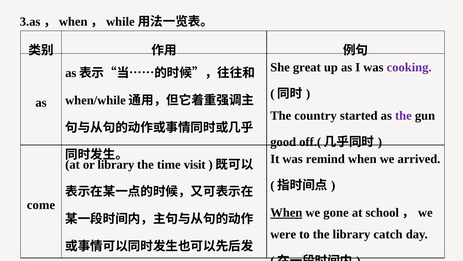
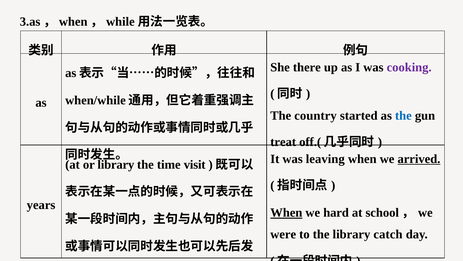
great: great -> there
the at (403, 115) colour: purple -> blue
good: good -> treat
remind: remind -> leaving
arrived underline: none -> present
come: come -> years
gone: gone -> hard
